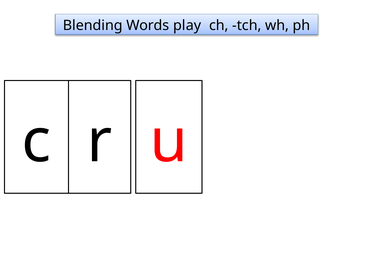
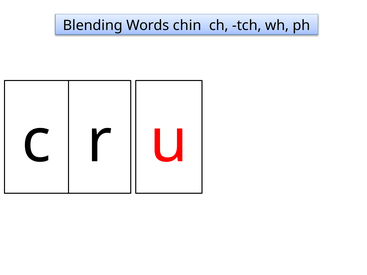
play: play -> chin
